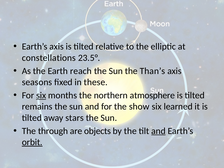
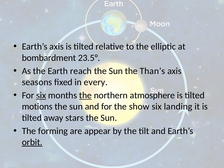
constellations: constellations -> bombardment
these: these -> every
the at (85, 95) underline: none -> present
remains: remains -> motions
learned: learned -> landing
through: through -> forming
objects: objects -> appear
and at (158, 131) underline: present -> none
